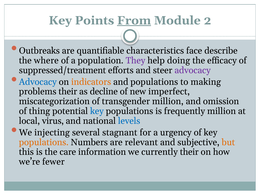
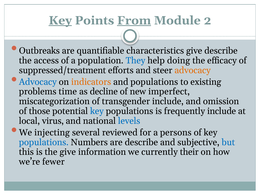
Key at (60, 20) underline: none -> present
characteristics face: face -> give
where: where -> access
They colour: purple -> blue
advocacy at (193, 70) colour: purple -> orange
making: making -> existing
problems their: their -> time
transgender million: million -> include
thing: thing -> those
frequently million: million -> include
stagnant: stagnant -> reviewed
urgency: urgency -> persons
populations at (44, 142) colour: orange -> blue
are relevant: relevant -> describe
but colour: orange -> blue
the care: care -> give
